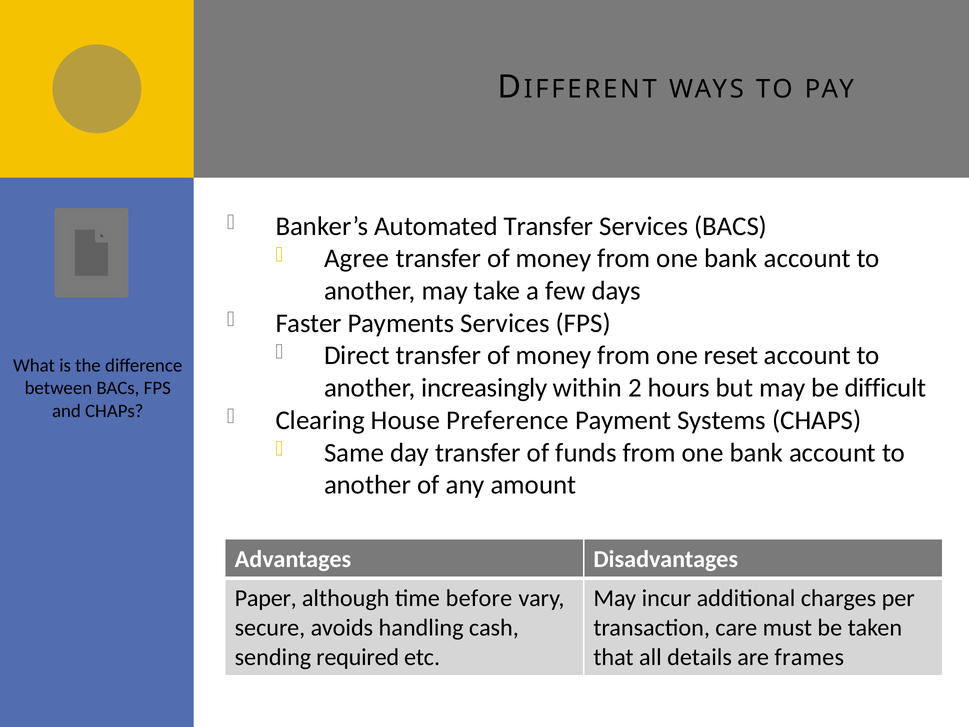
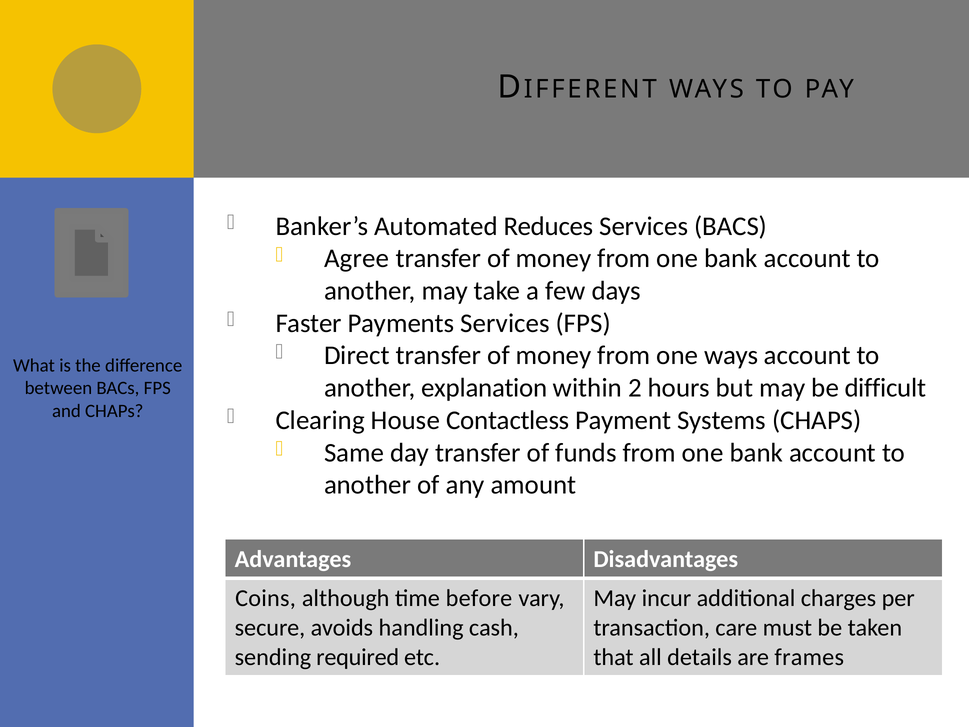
Automated Transfer: Transfer -> Reduces
one reset: reset -> ways
increasingly: increasingly -> explanation
Preference: Preference -> Contactless
Paper: Paper -> Coins
